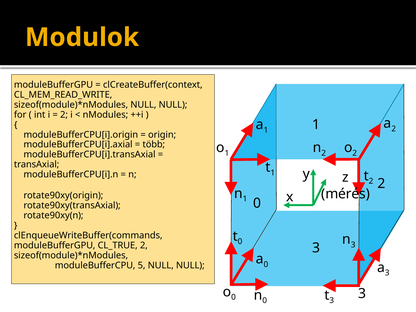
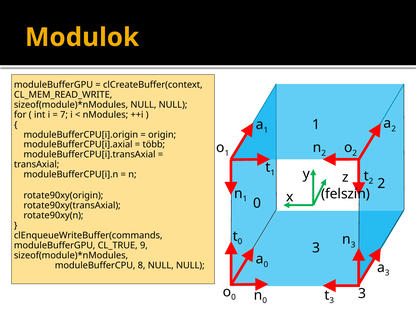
2 at (64, 115): 2 -> 7
mérés: mérés -> felszín
CL_TRUE 2: 2 -> 9
5: 5 -> 8
